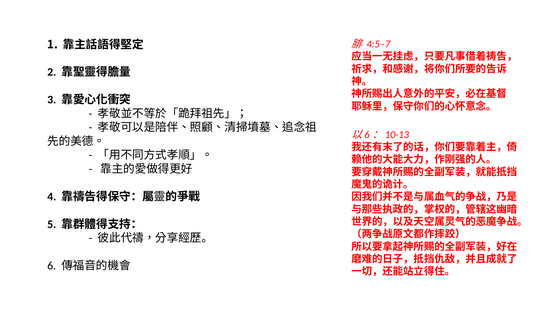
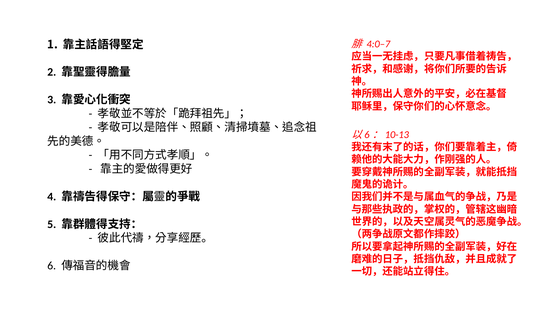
4:5–7: 4:5–7 -> 4:0–7
